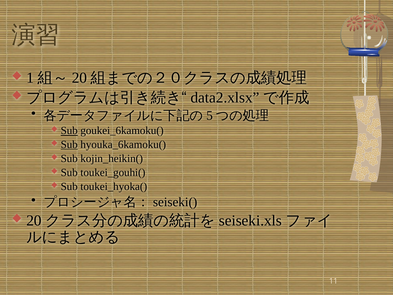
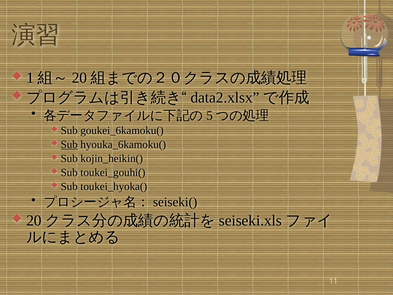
Sub at (69, 130) underline: present -> none
